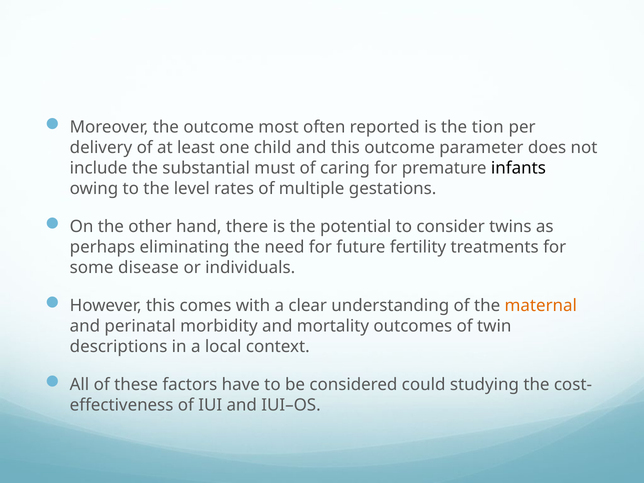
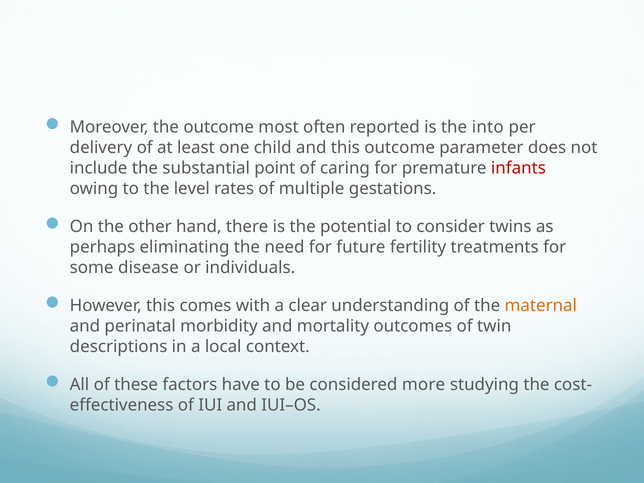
tion: tion -> into
must: must -> point
infants colour: black -> red
could: could -> more
